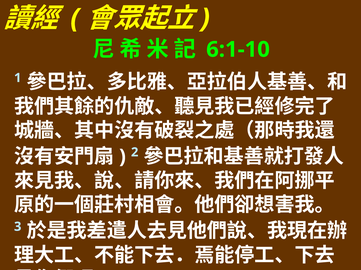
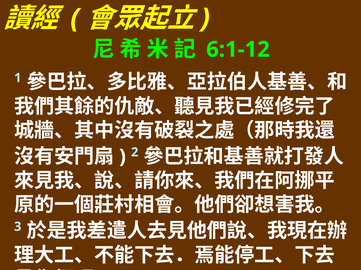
6:1-10: 6:1-10 -> 6:1-12
